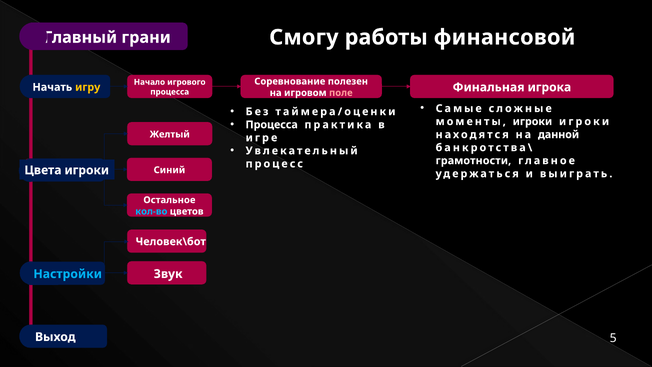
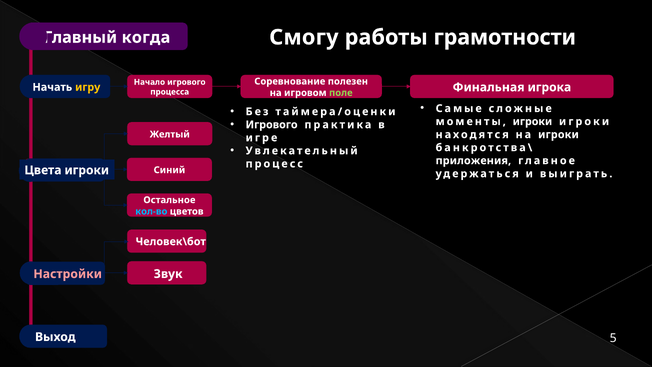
финансовой: финансовой -> грамотности
грани: грани -> когда
поле colour: pink -> light green
Процесса at (272, 125): Процесса -> Игрового
на данной: данной -> игроки
грамотности: грамотности -> приложения
Настройки colour: light blue -> pink
